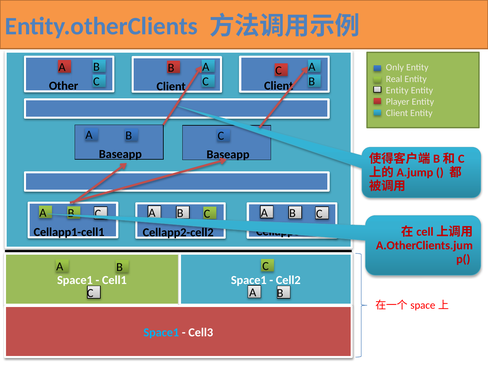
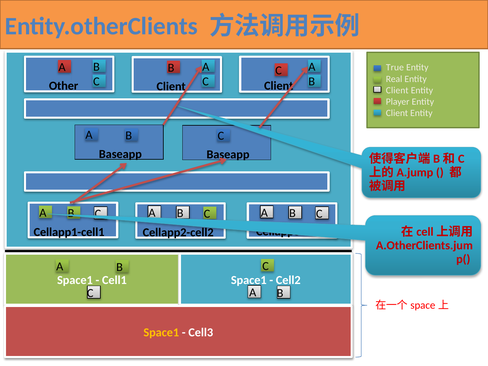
Only: Only -> True
Entity at (397, 90): Entity -> Client
Space1 at (161, 332) colour: light blue -> yellow
